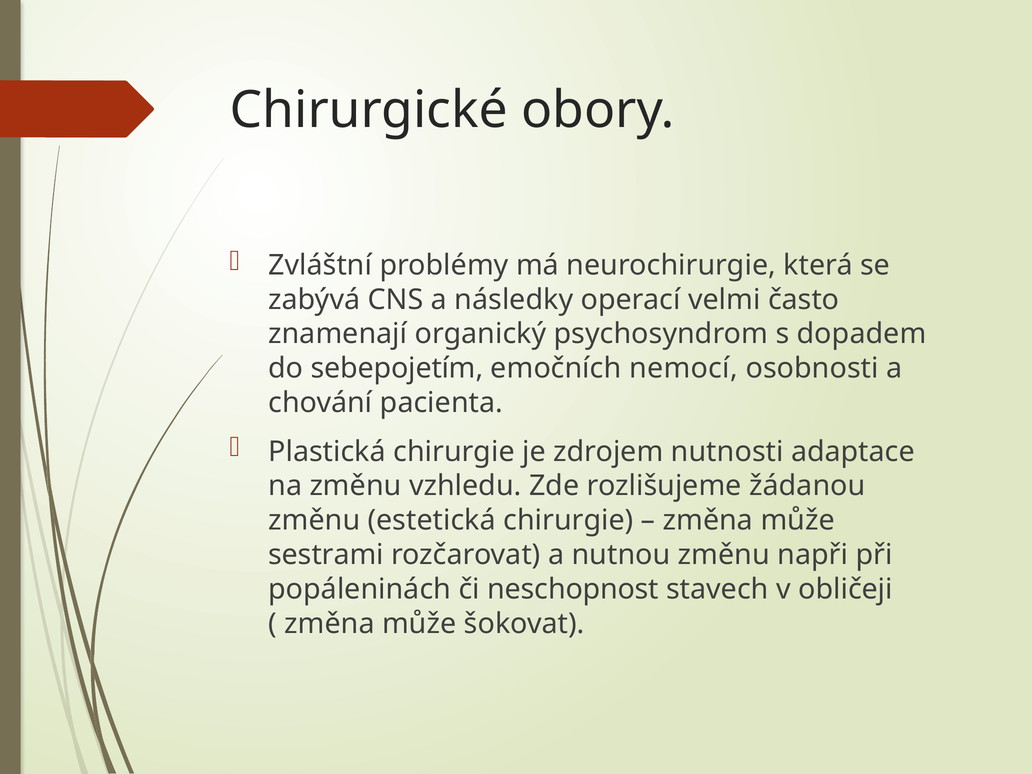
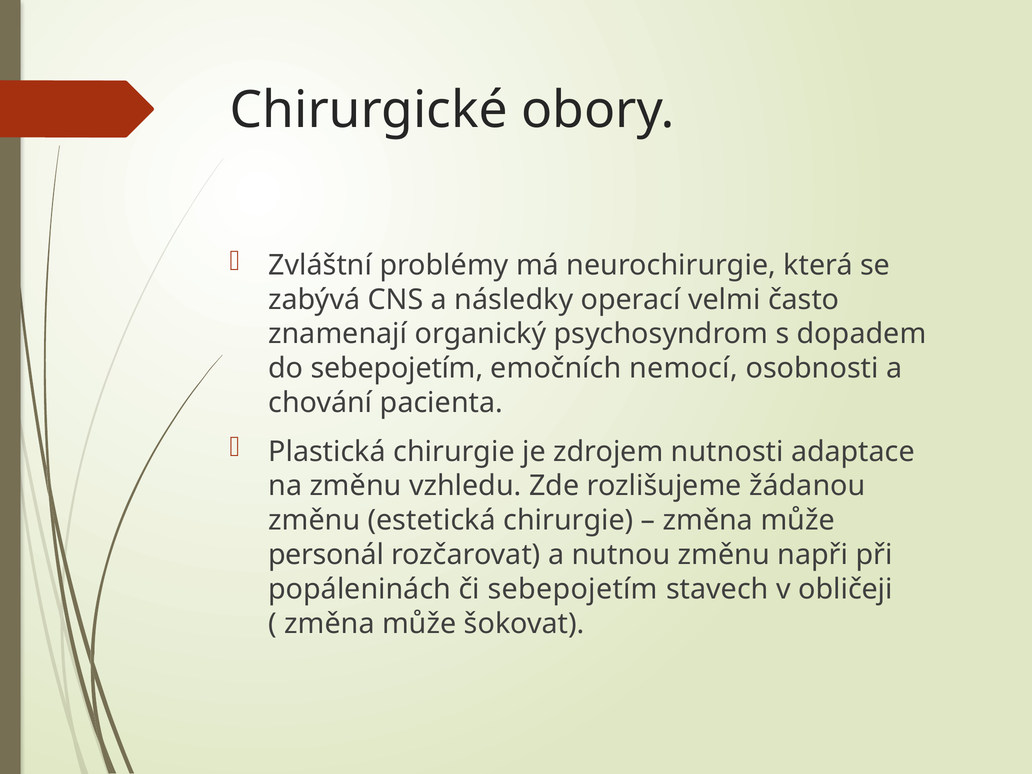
sestrami: sestrami -> personál
či neschopnost: neschopnost -> sebepojetím
